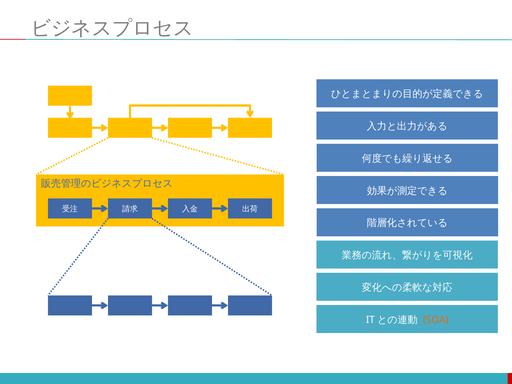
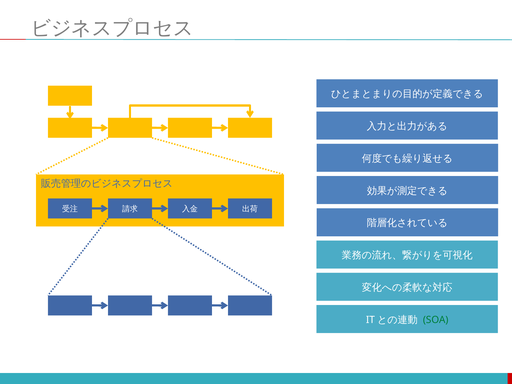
SOA colour: orange -> green
